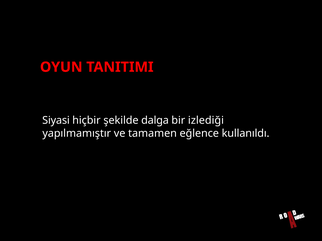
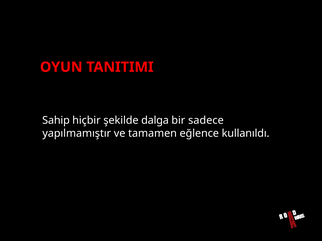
Siyasi: Siyasi -> Sahip
izlediği: izlediği -> sadece
